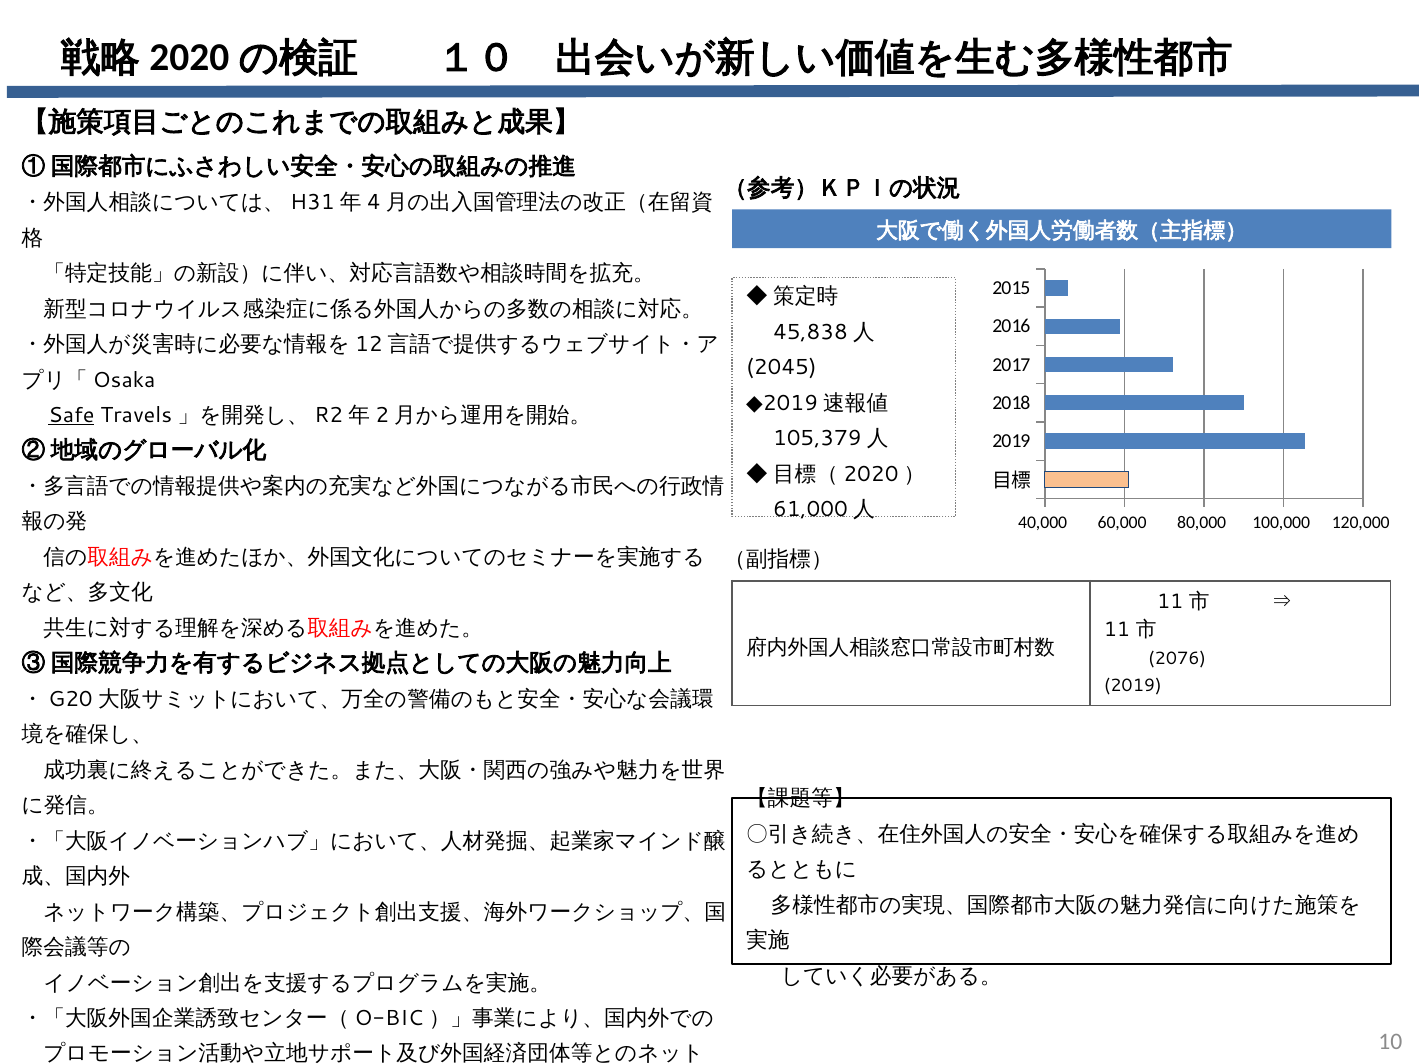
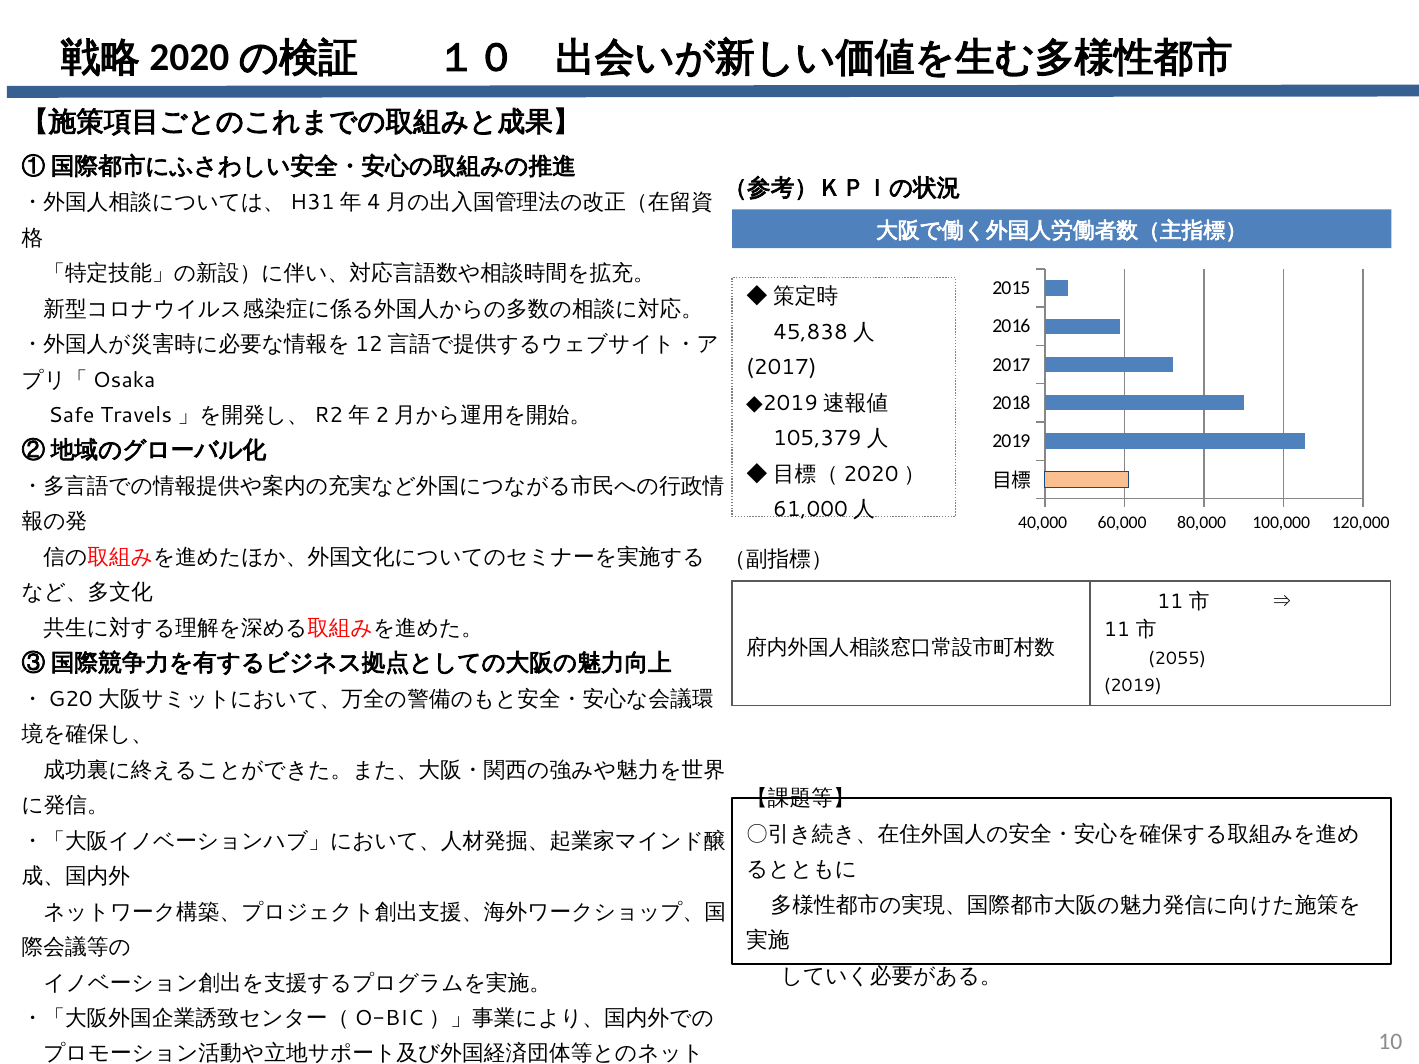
2045 at (781, 368): 2045 -> 2017
Safe underline: present -> none
2076: 2076 -> 2055
